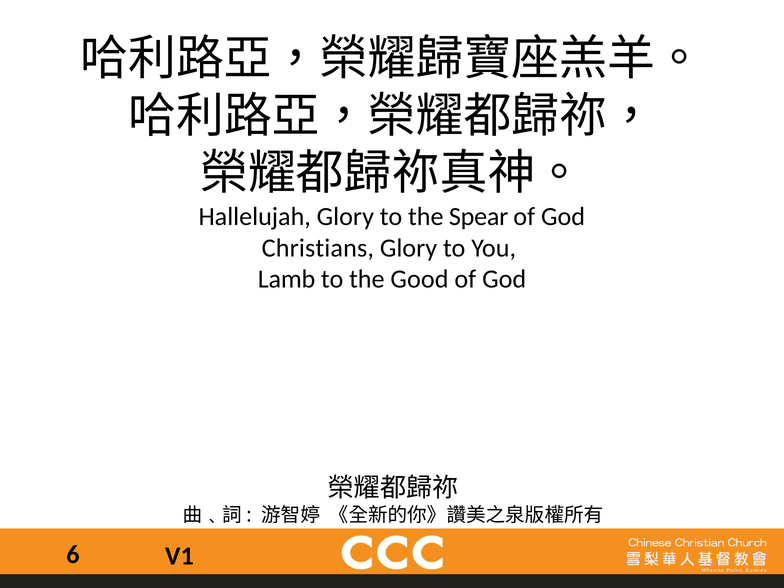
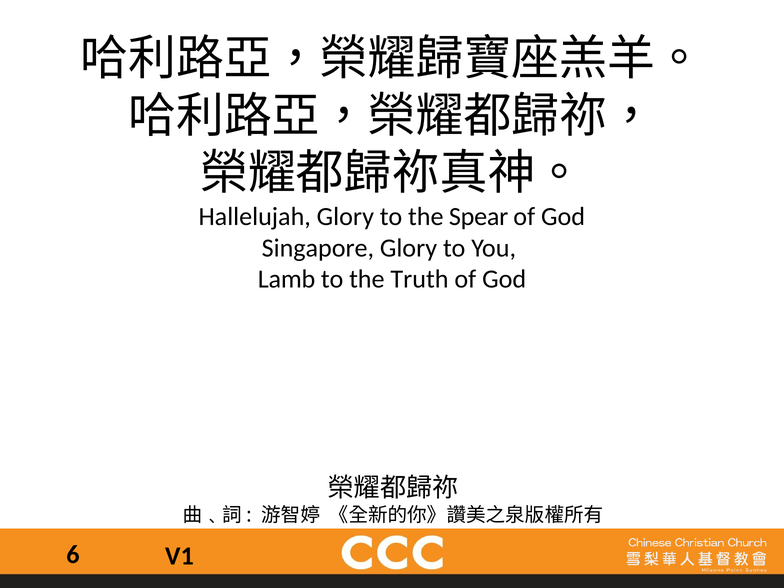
Christians: Christians -> Singapore
Good: Good -> Truth
